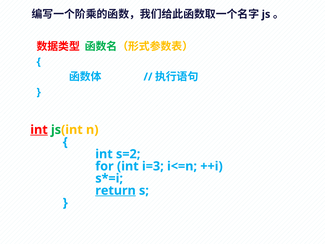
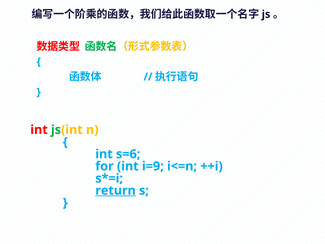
int at (39, 130) underline: present -> none
s=2: s=2 -> s=6
i=3: i=3 -> i=9
